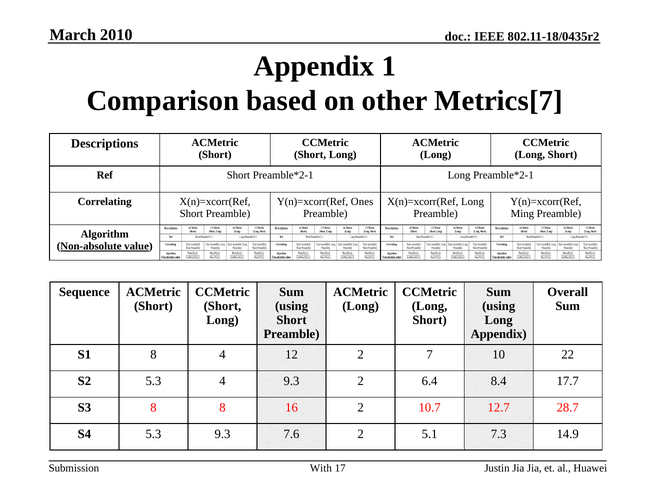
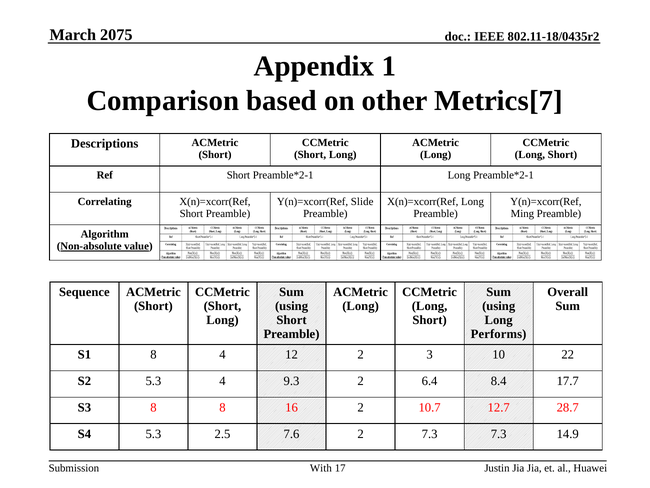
2010: 2010 -> 2075
Ones: Ones -> Slide
Appendix at (499, 334): Appendix -> Performs
7: 7 -> 3
5.3 9.3: 9.3 -> 2.5
2 5.1: 5.1 -> 7.3
